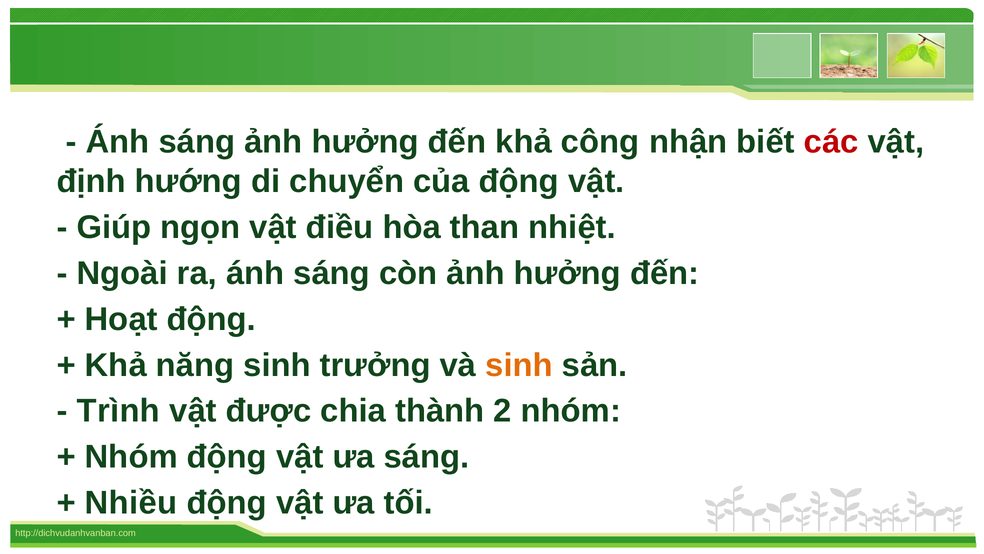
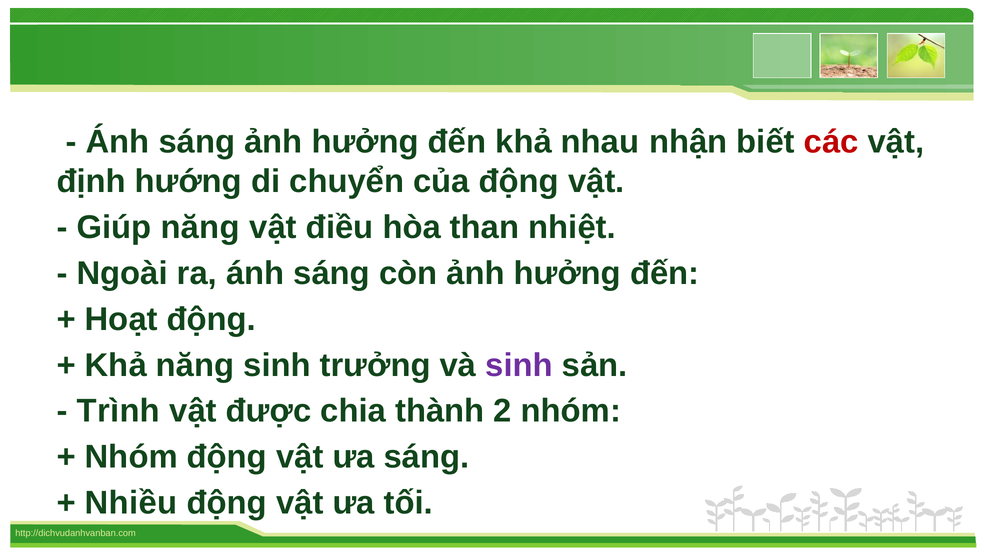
công: công -> nhau
Giúp ngọn: ngọn -> năng
sinh at (519, 365) colour: orange -> purple
